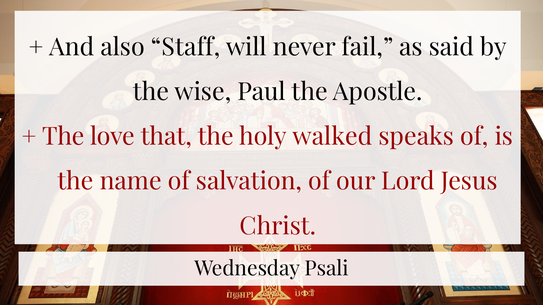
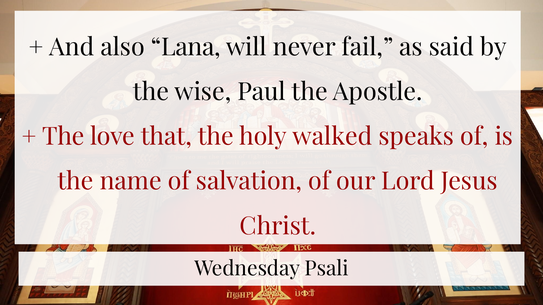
Staff: Staff -> Lana
